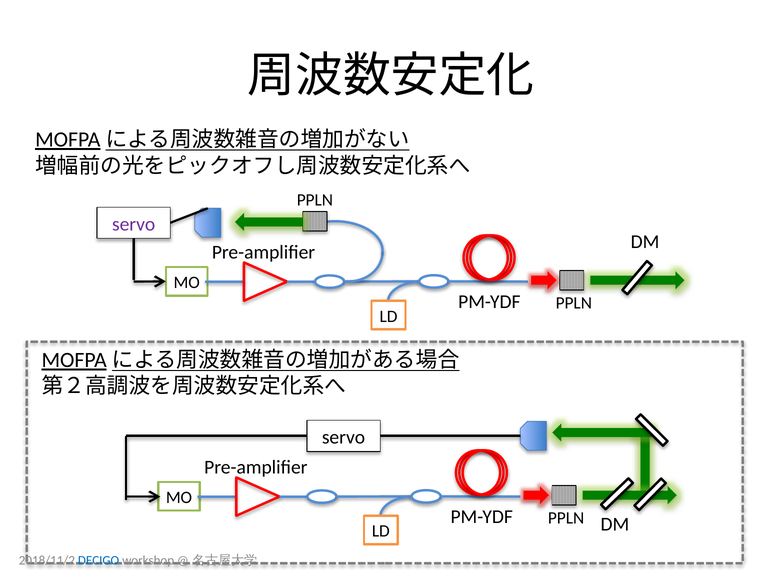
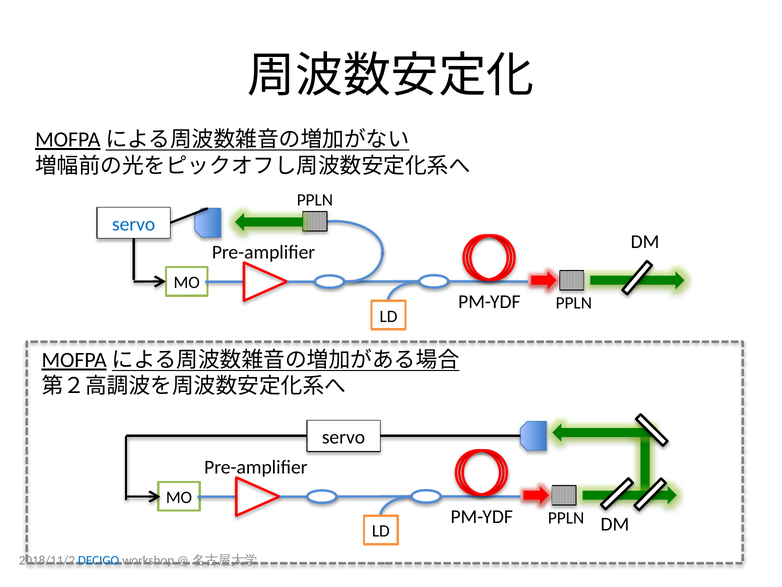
servo at (134, 224) colour: purple -> blue
